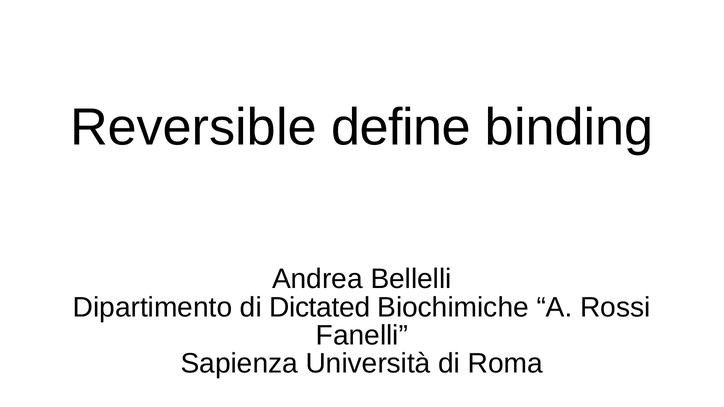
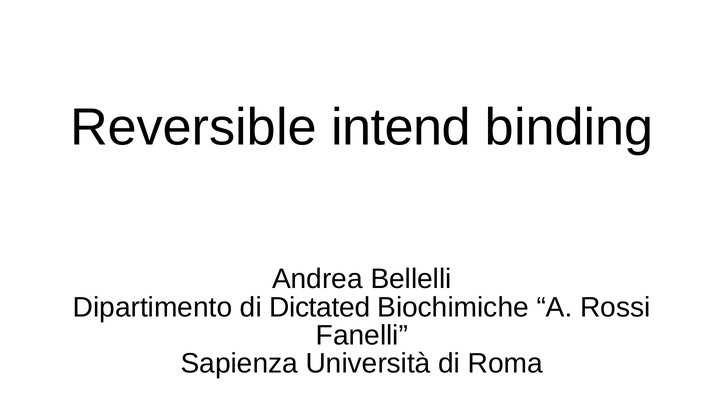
define: define -> intend
